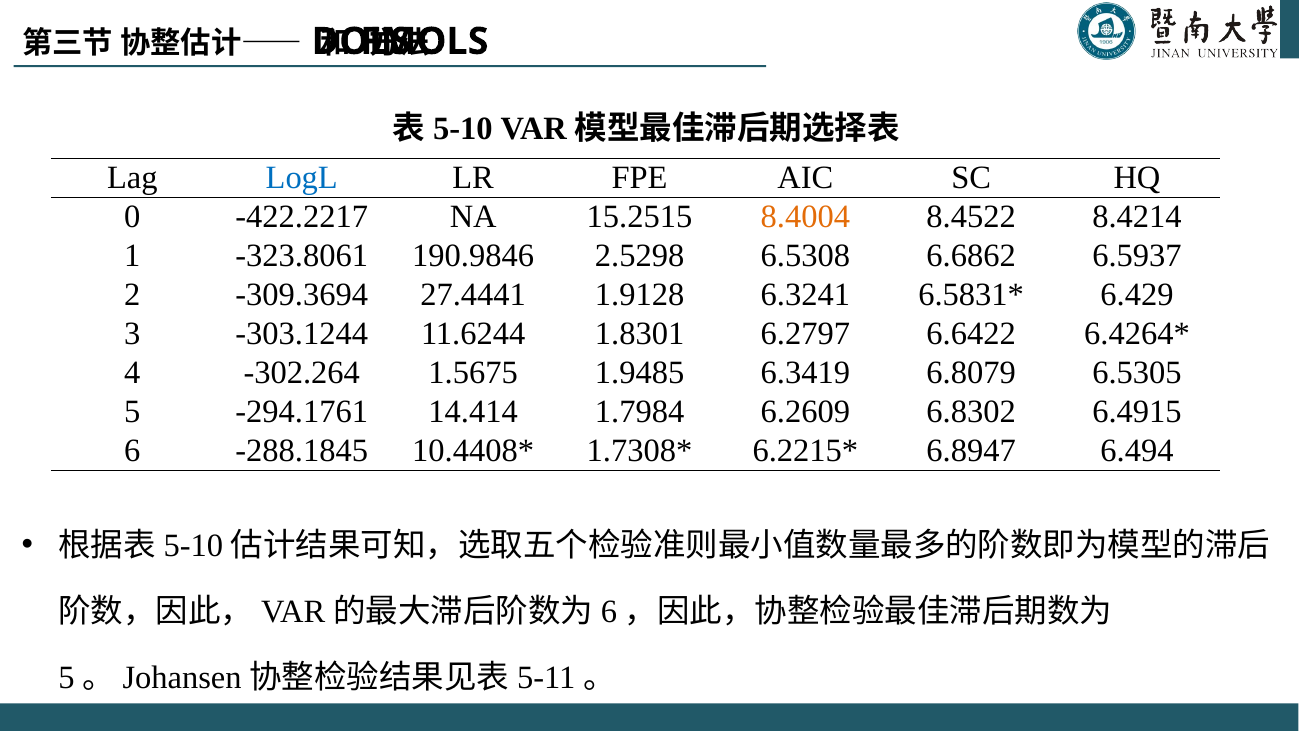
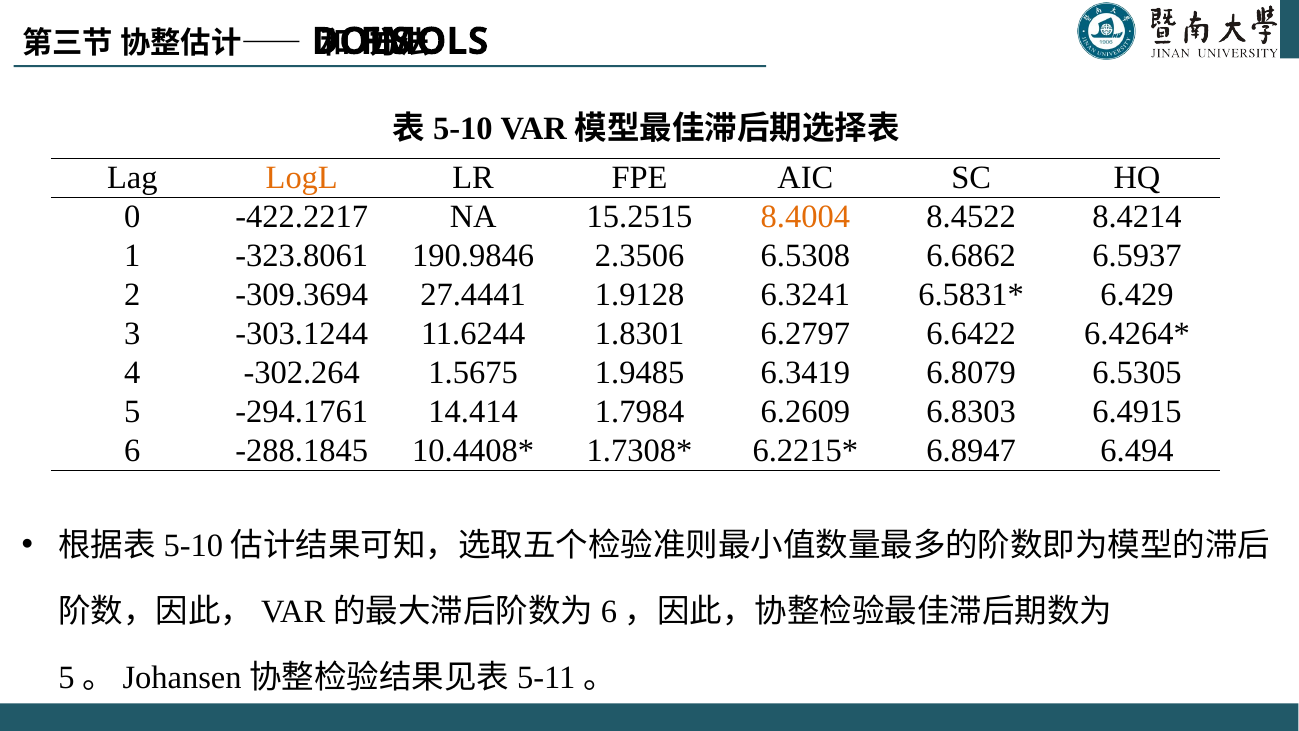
LogL colour: blue -> orange
2.5298: 2.5298 -> 2.3506
6.8302: 6.8302 -> 6.8303
